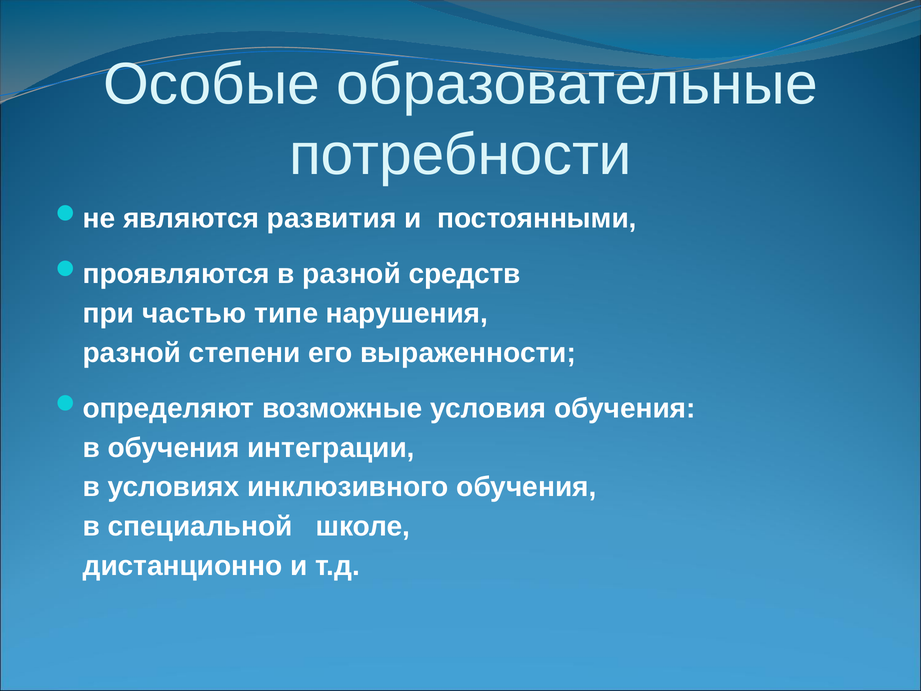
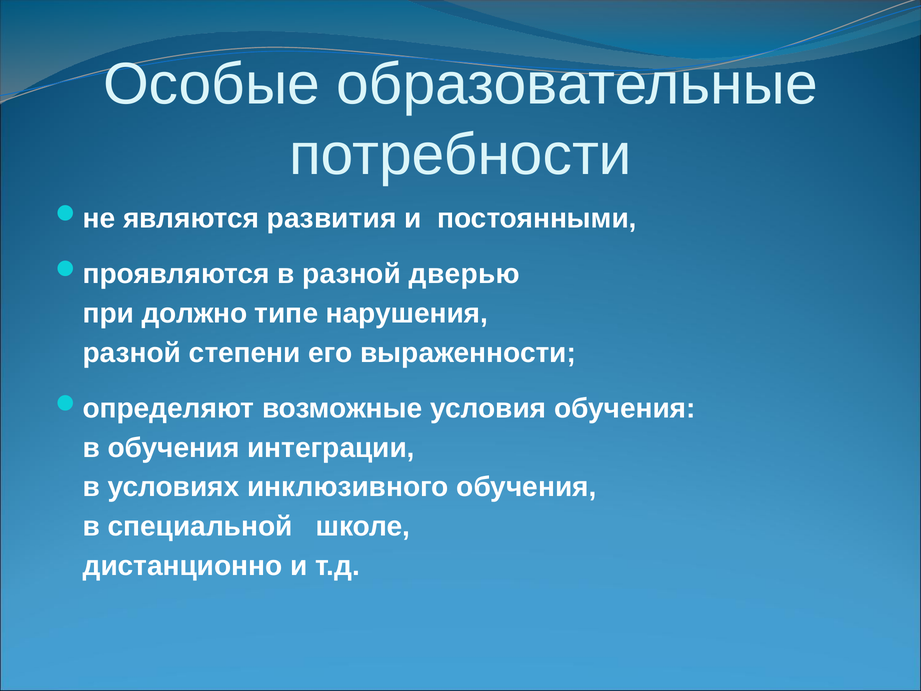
средств: средств -> дверью
частью: частью -> должно
